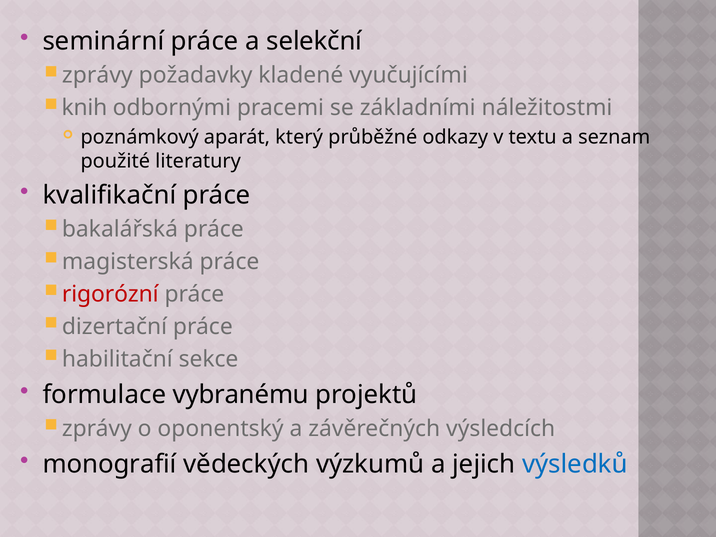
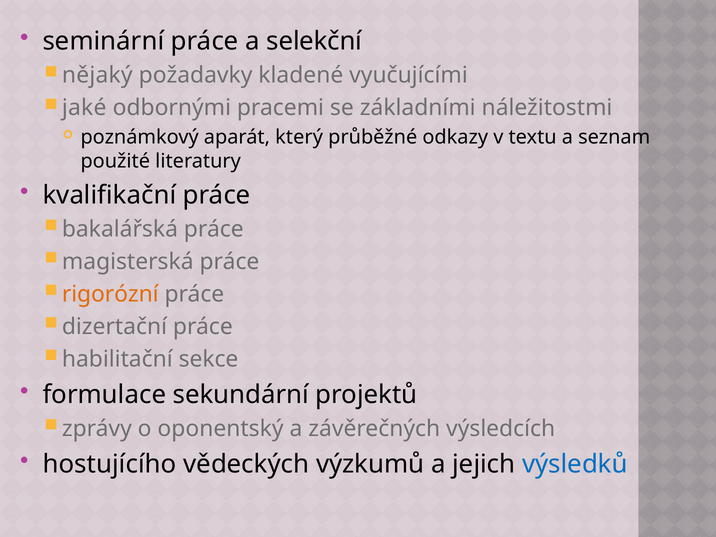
zprávy at (97, 75): zprávy -> nějaký
knih: knih -> jaké
rigorózní colour: red -> orange
vybranému: vybranému -> sekundární
monografií: monografií -> hostujícího
